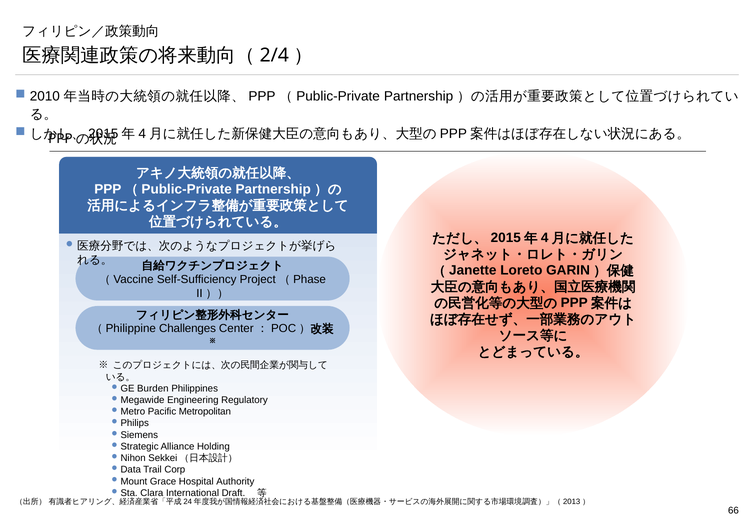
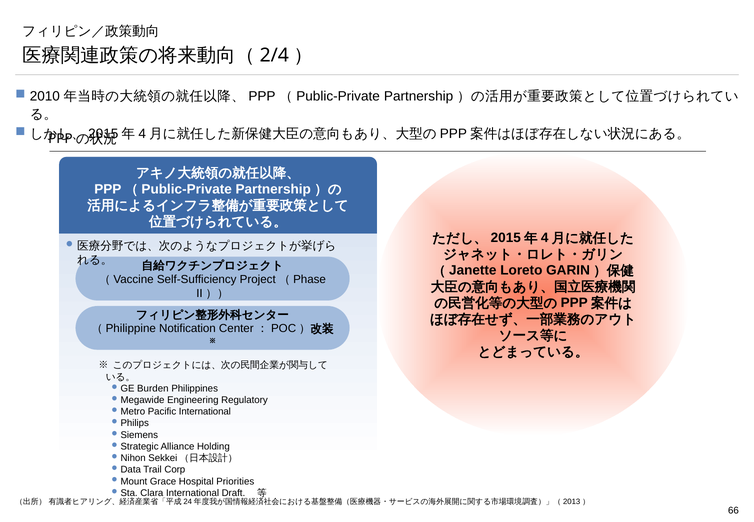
Challenges: Challenges -> Notification
Pacific Metropolitan: Metropolitan -> International
Authority: Authority -> Priorities
